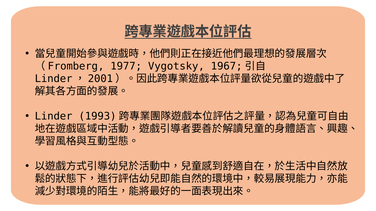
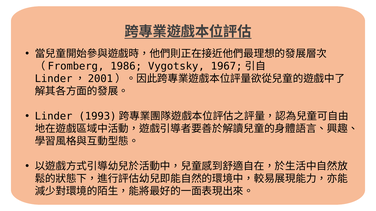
1977: 1977 -> 1986
